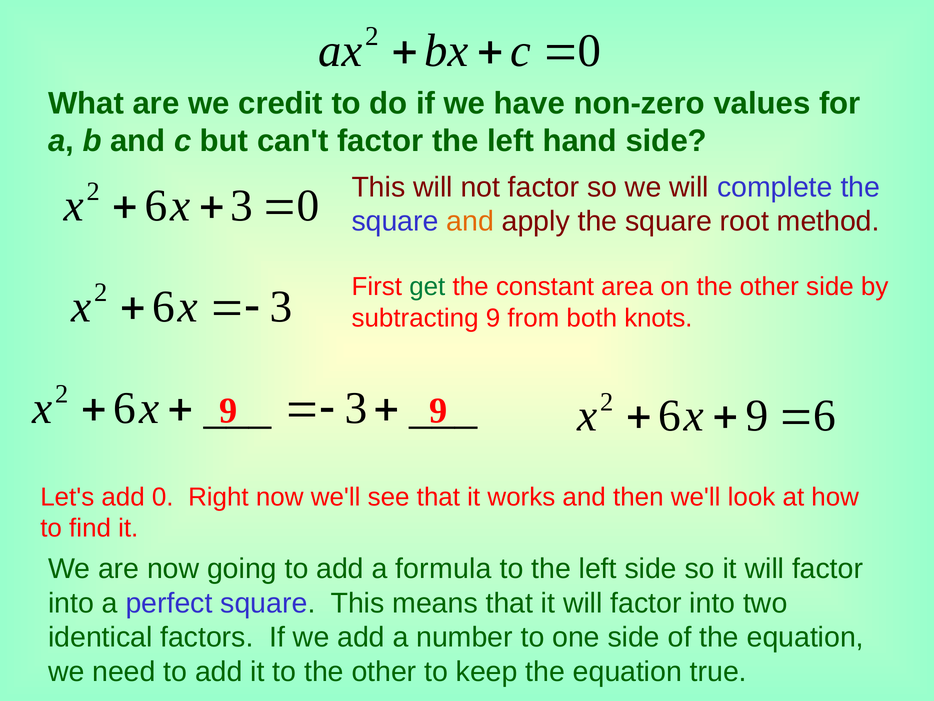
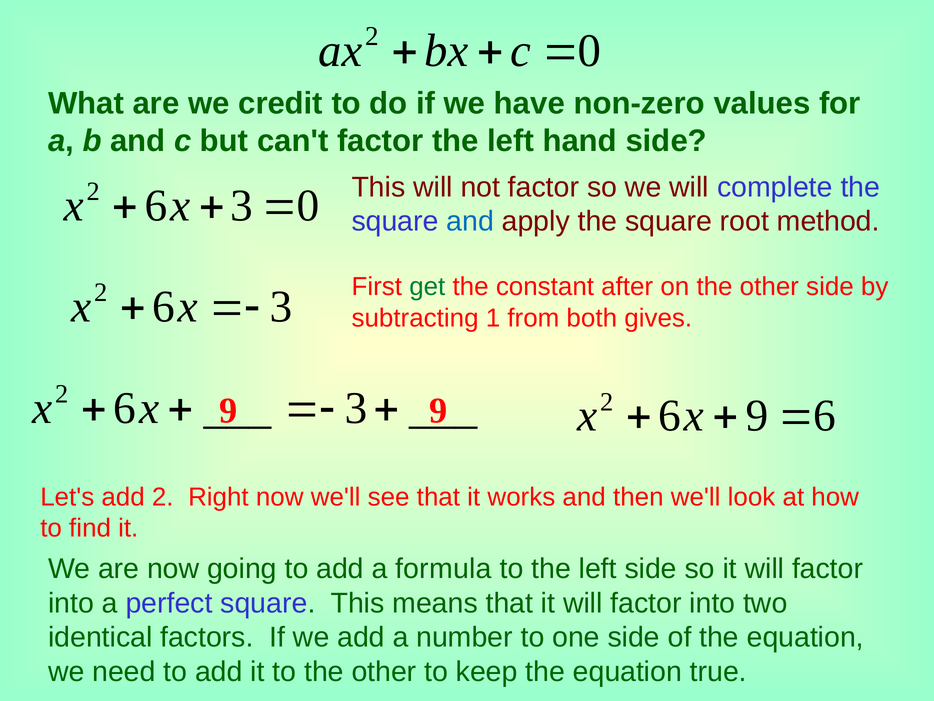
and at (470, 221) colour: orange -> blue
area: area -> after
subtracting 9: 9 -> 1
knots: knots -> gives
add 0: 0 -> 2
